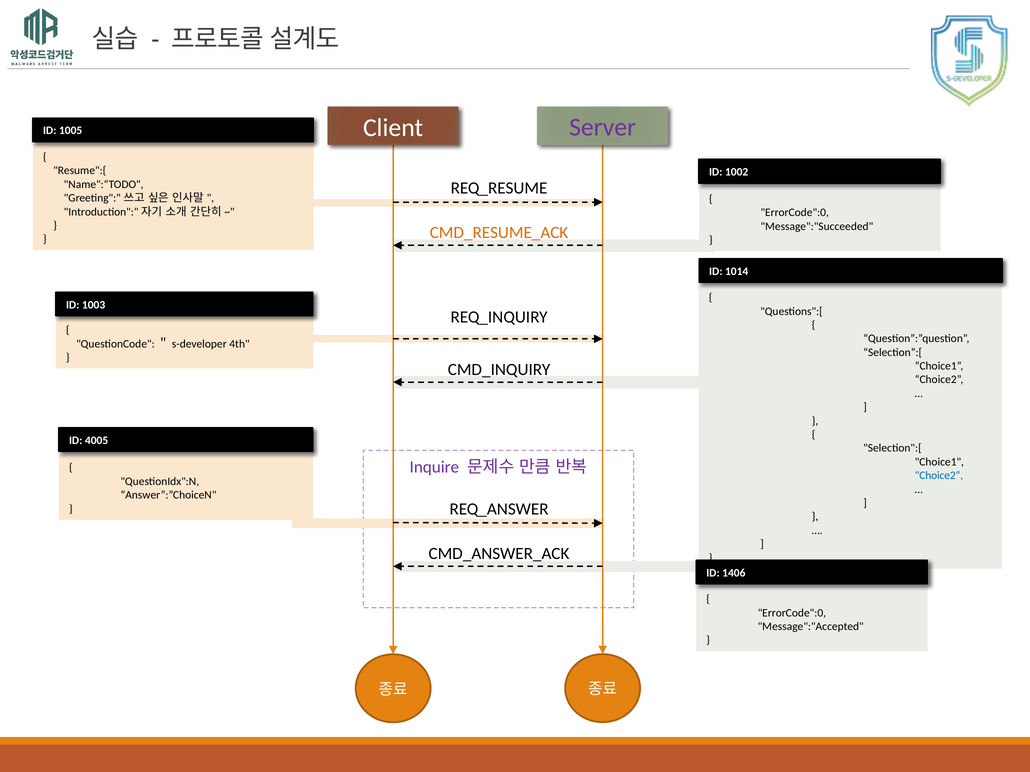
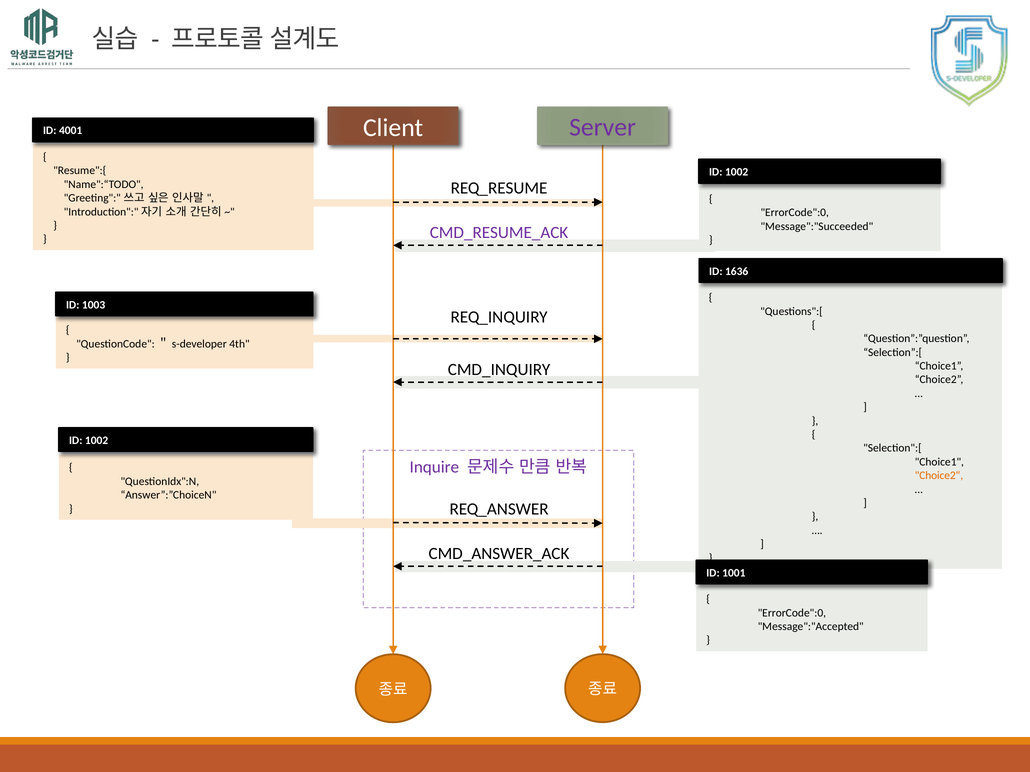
1005: 1005 -> 4001
CMD_RESUME_ACK colour: orange -> purple
1014: 1014 -> 1636
4005 at (97, 441): 4005 -> 1002
Choice2“ colour: blue -> orange
1406: 1406 -> 1001
